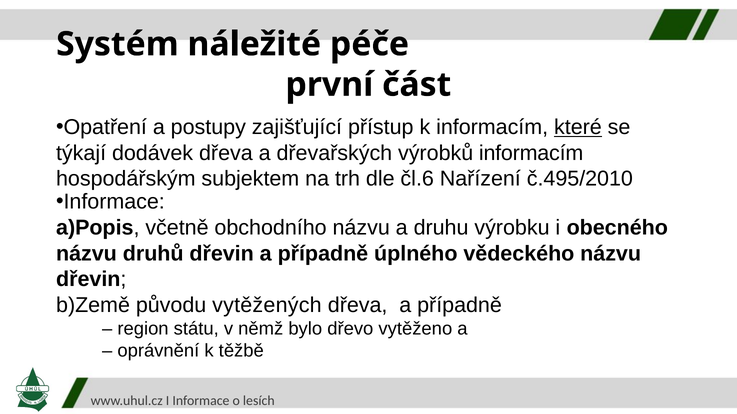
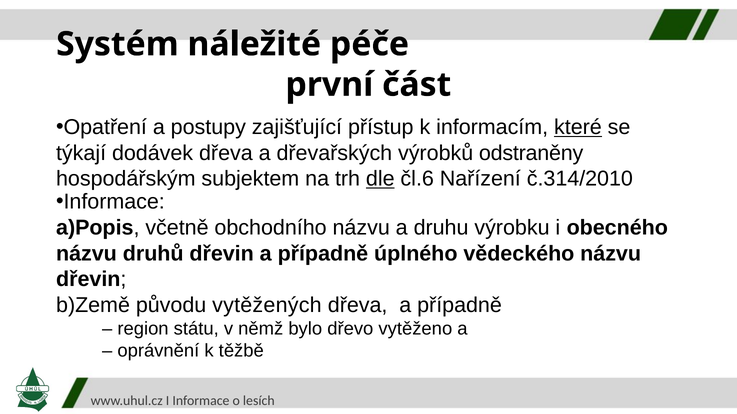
výrobků informacím: informacím -> odstraněny
dle underline: none -> present
č.495/2010: č.495/2010 -> č.314/2010
